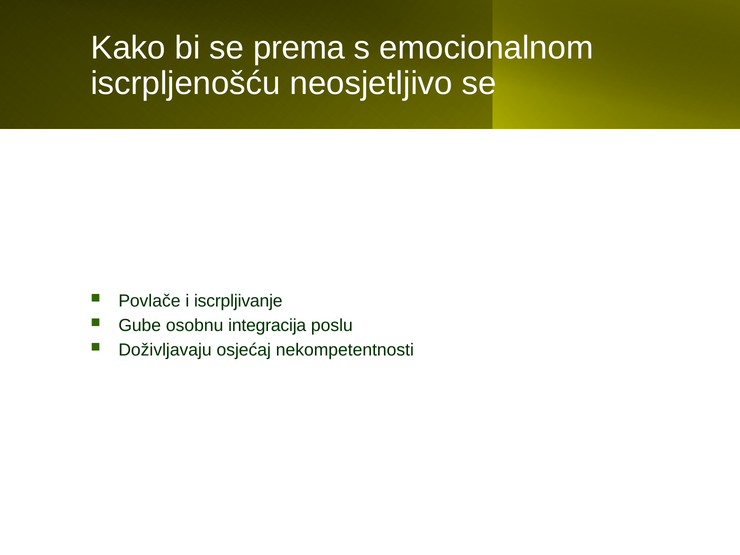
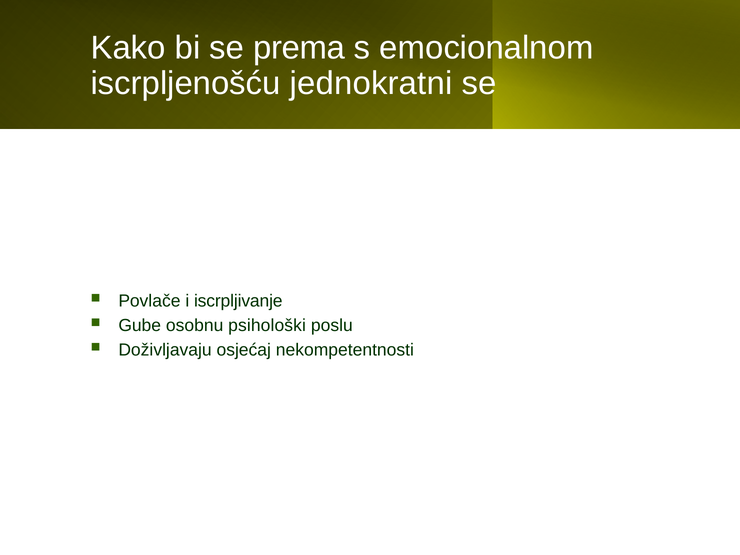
neosjetljivo: neosjetljivo -> jednokratni
integracija: integracija -> psihološki
